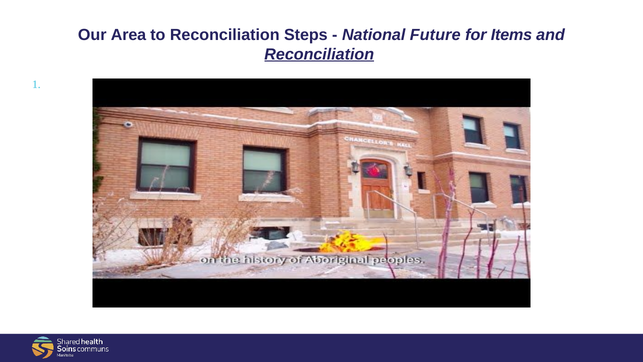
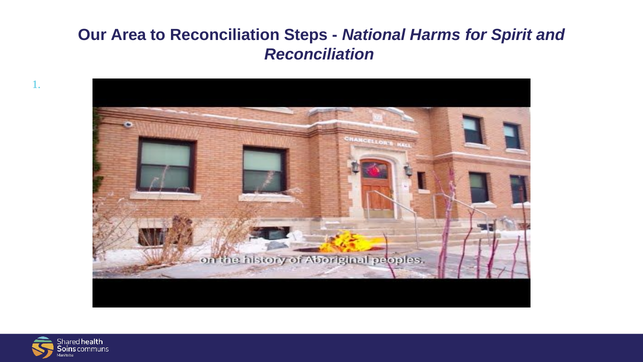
Future: Future -> Harms
Items: Items -> Spirit
Reconciliation at (319, 54) underline: present -> none
